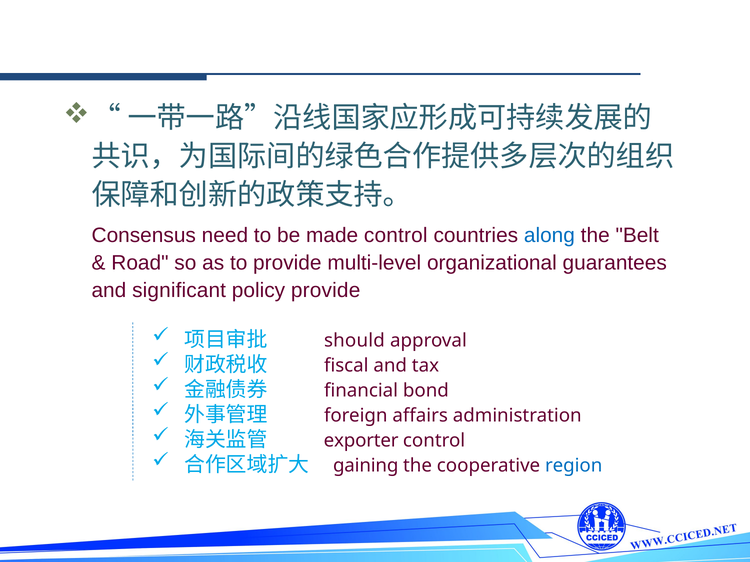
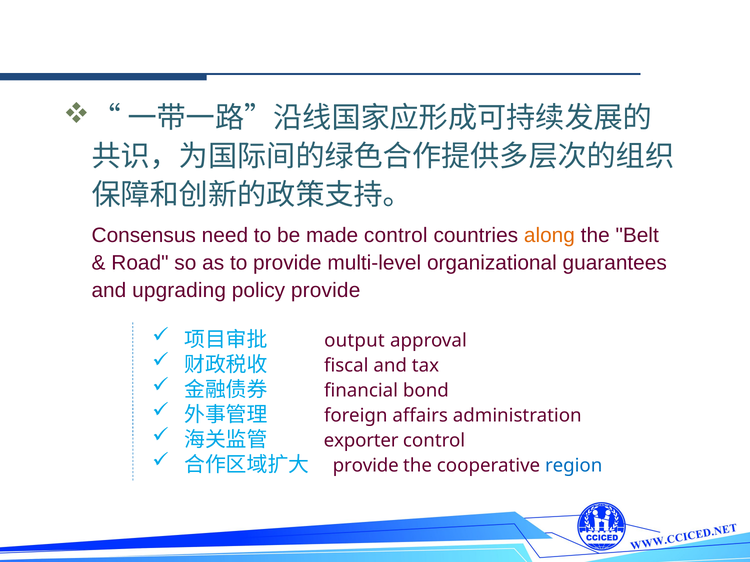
along colour: blue -> orange
significant: significant -> upgrading
should: should -> output
gaining at (366, 466): gaining -> provide
